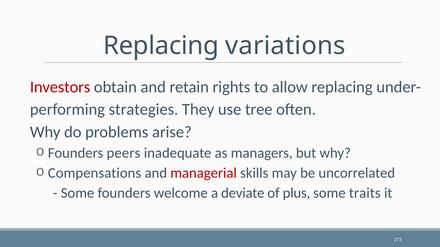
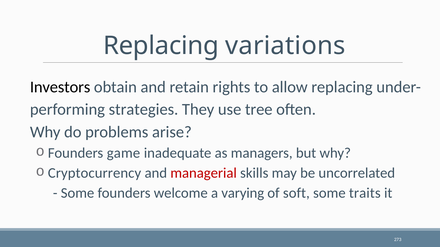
Investors colour: red -> black
peers: peers -> game
Compensations: Compensations -> Cryptocurrency
deviate: deviate -> varying
plus: plus -> soft
